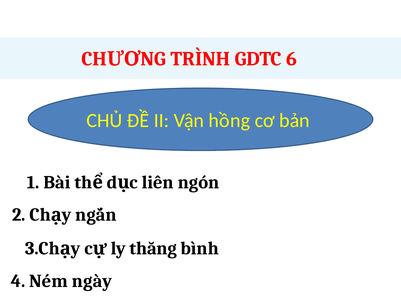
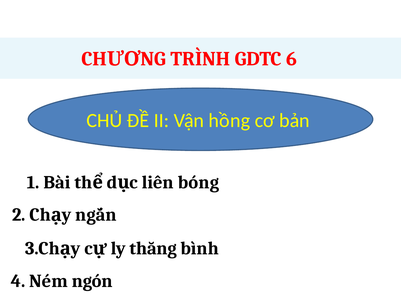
ngón: ngón -> bóng
ngày: ngày -> ngón
